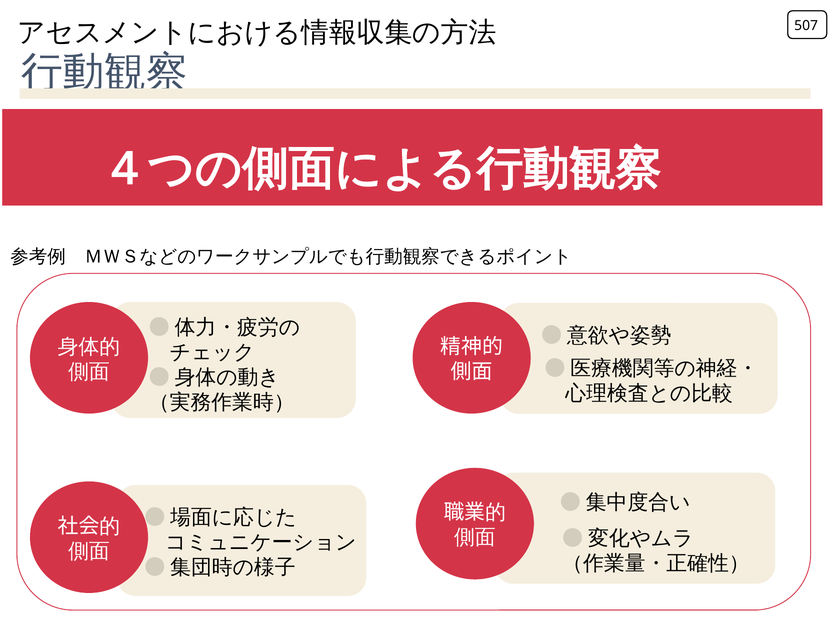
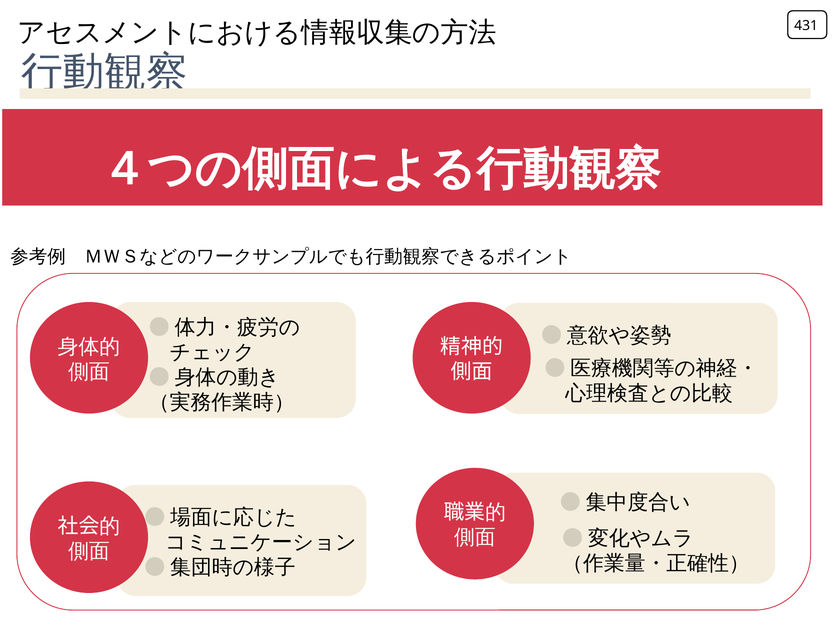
507: 507 -> 431
